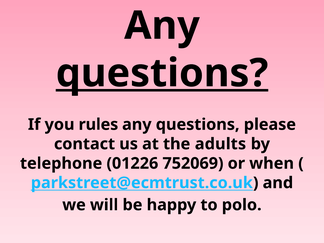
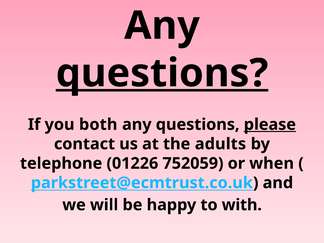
rules: rules -> both
please underline: none -> present
752069: 752069 -> 752059
polo: polo -> with
